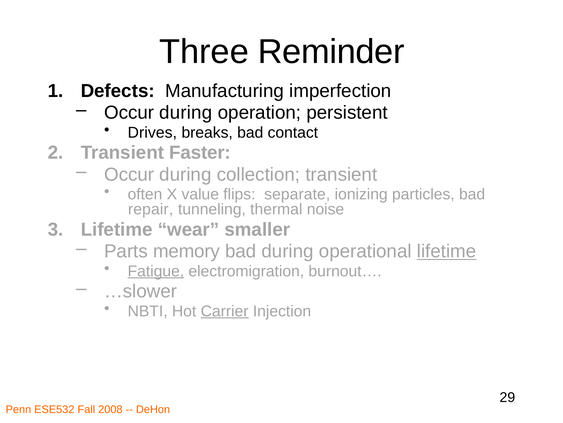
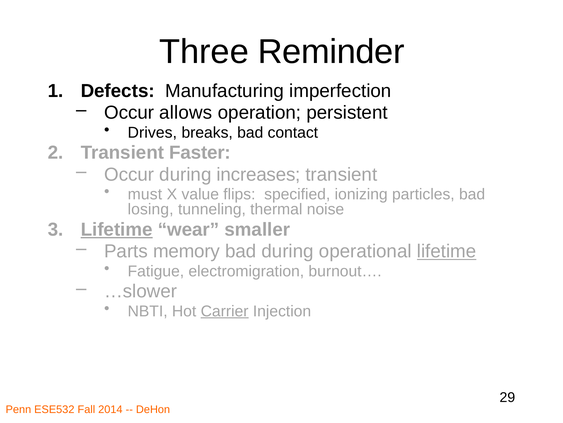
during at (186, 113): during -> allows
collection: collection -> increases
often: often -> must
separate: separate -> specified
repair: repair -> losing
Lifetime at (117, 229) underline: none -> present
Fatigue underline: present -> none
2008: 2008 -> 2014
